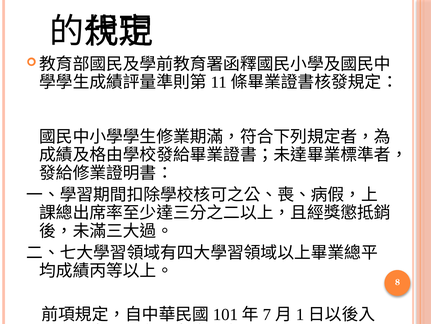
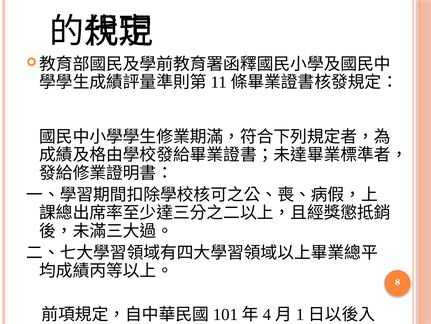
7: 7 -> 4
